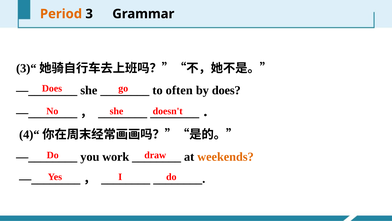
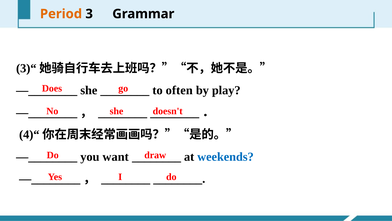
by does: does -> play
work: work -> want
weekends colour: orange -> blue
